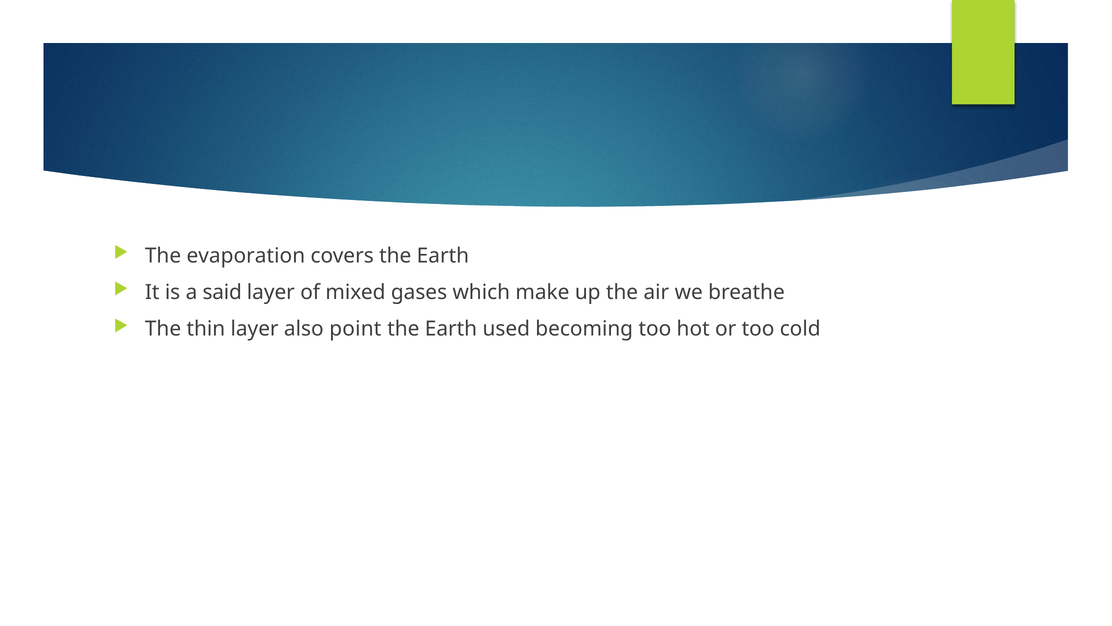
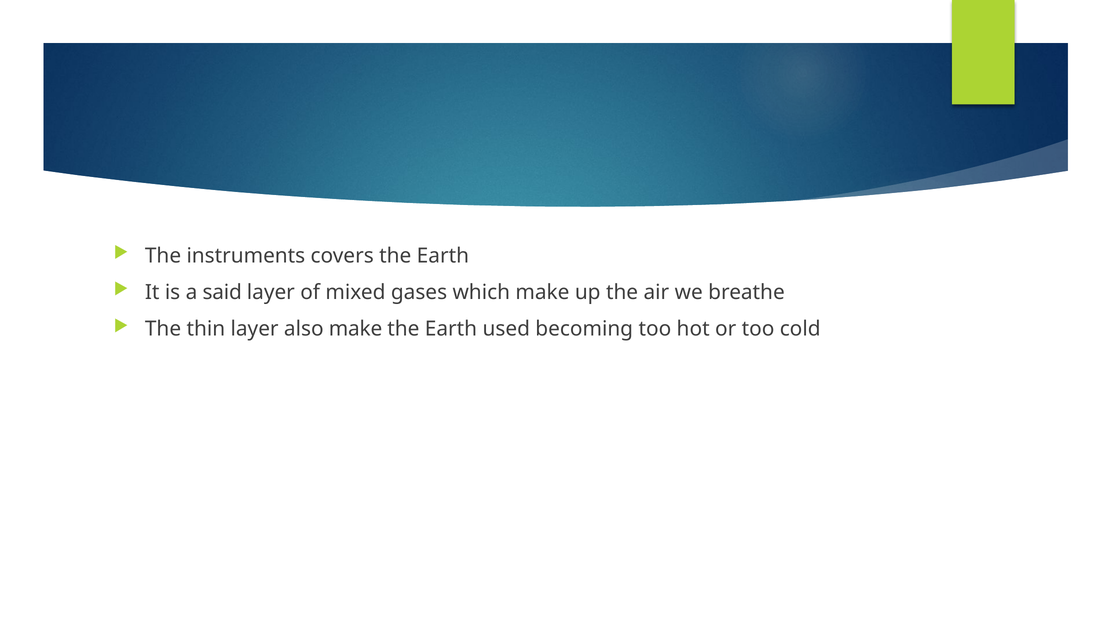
evaporation: evaporation -> instruments
also point: point -> make
